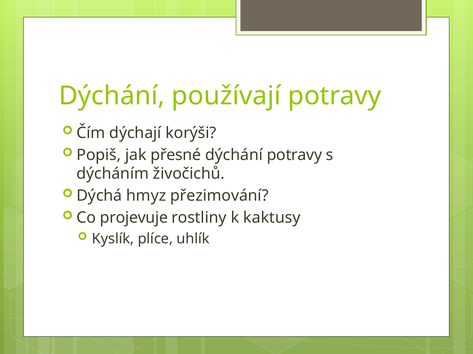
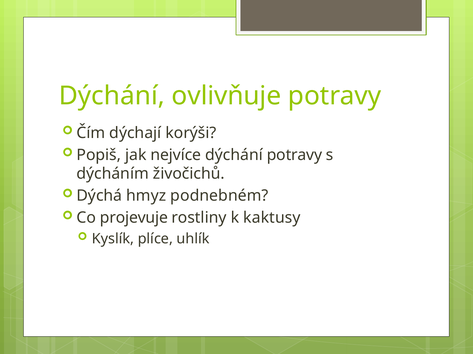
používají: používají -> ovlivňuje
přesné: přesné -> nejvíce
přezimování: přezimování -> podnebném
